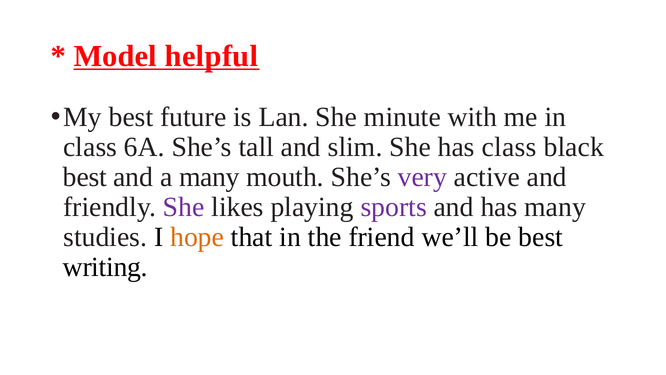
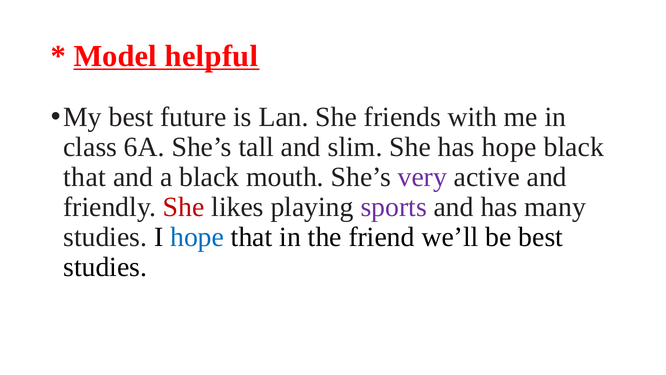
minute: minute -> friends
has class: class -> hope
best at (85, 177): best -> that
a many: many -> black
She at (184, 207) colour: purple -> red
hope at (197, 237) colour: orange -> blue
writing at (105, 267): writing -> studies
